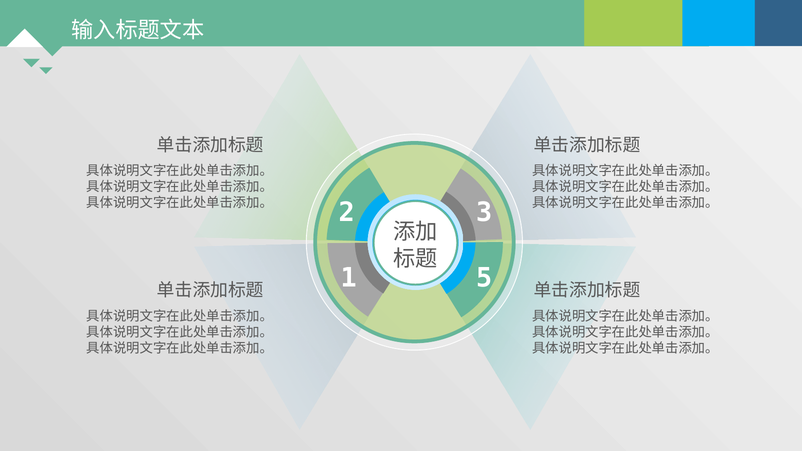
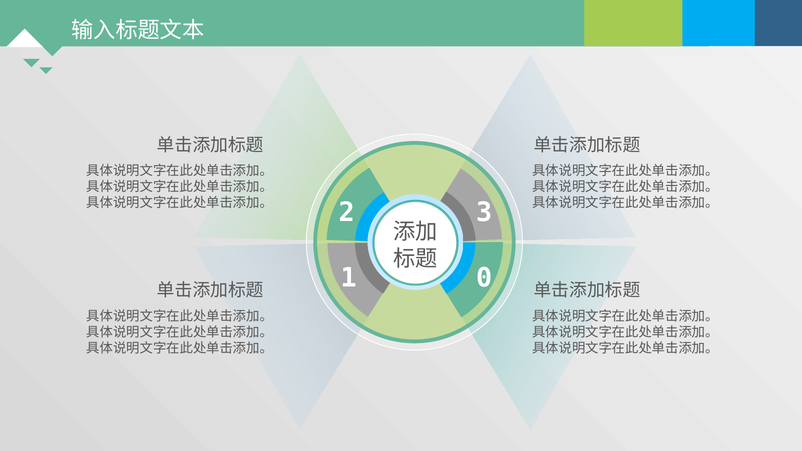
5: 5 -> 0
